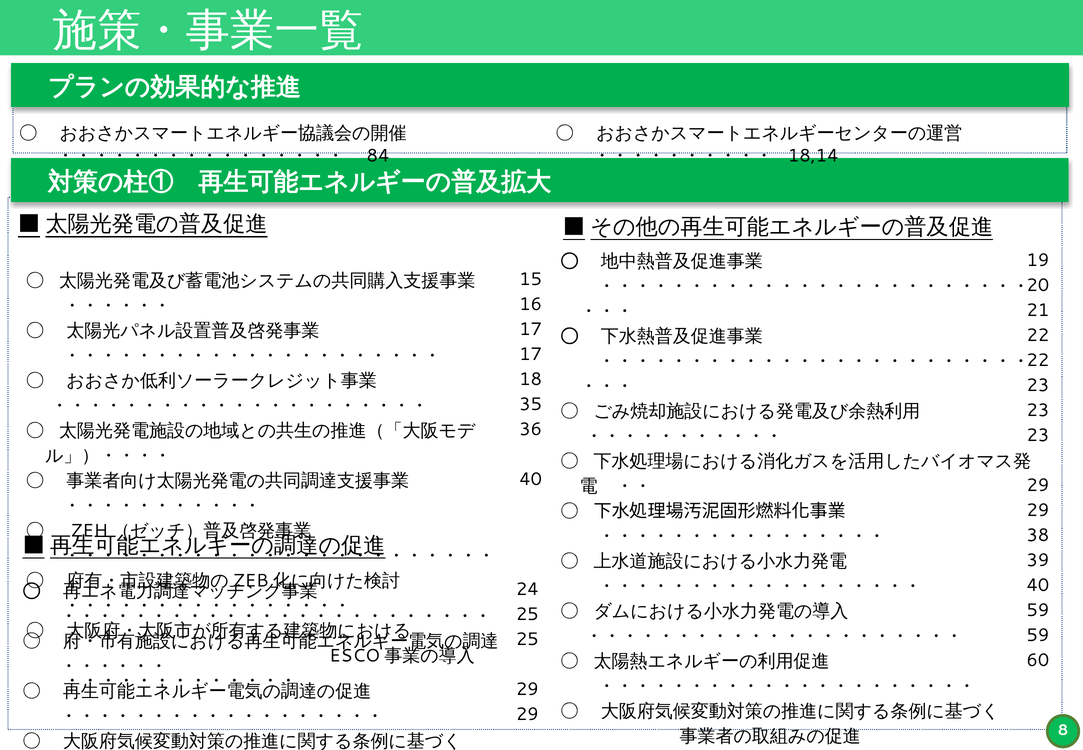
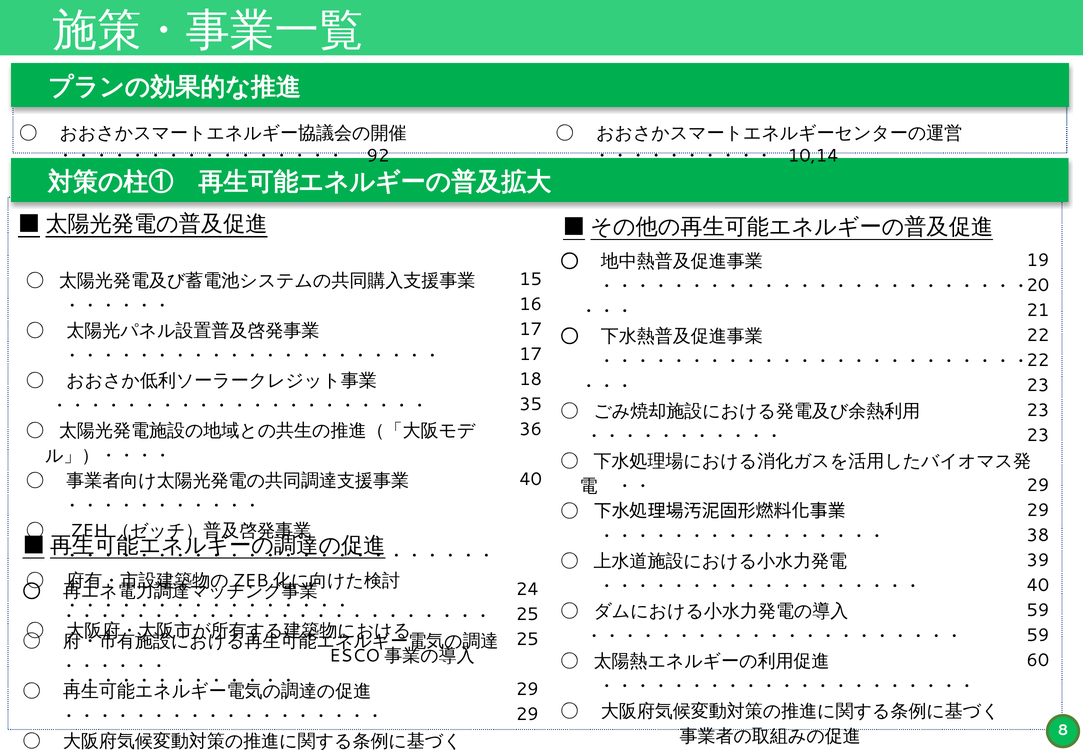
84: 84 -> 92
18,14: 18,14 -> 10,14
